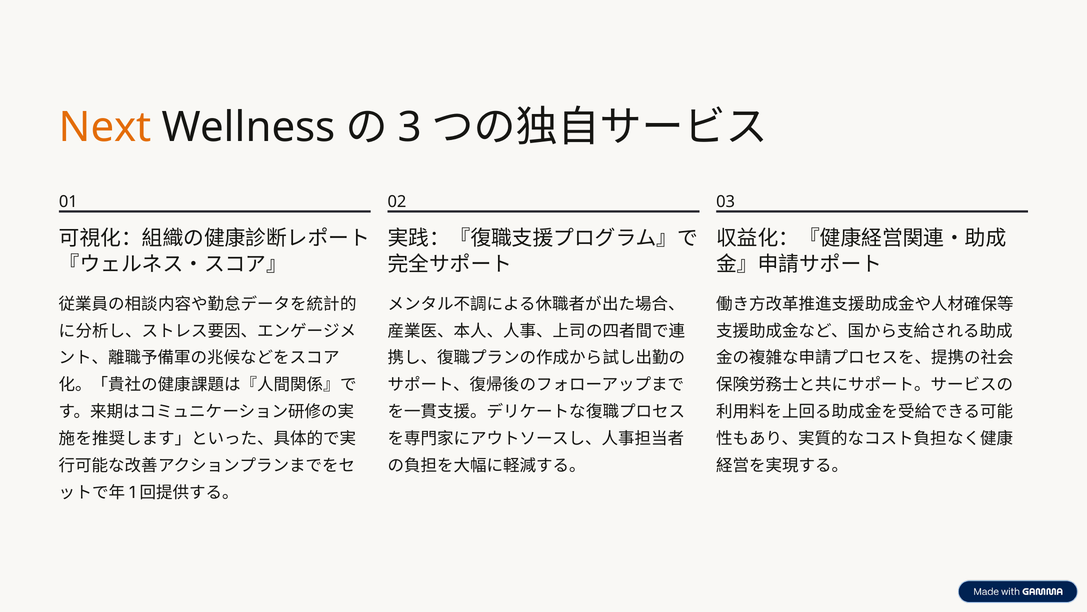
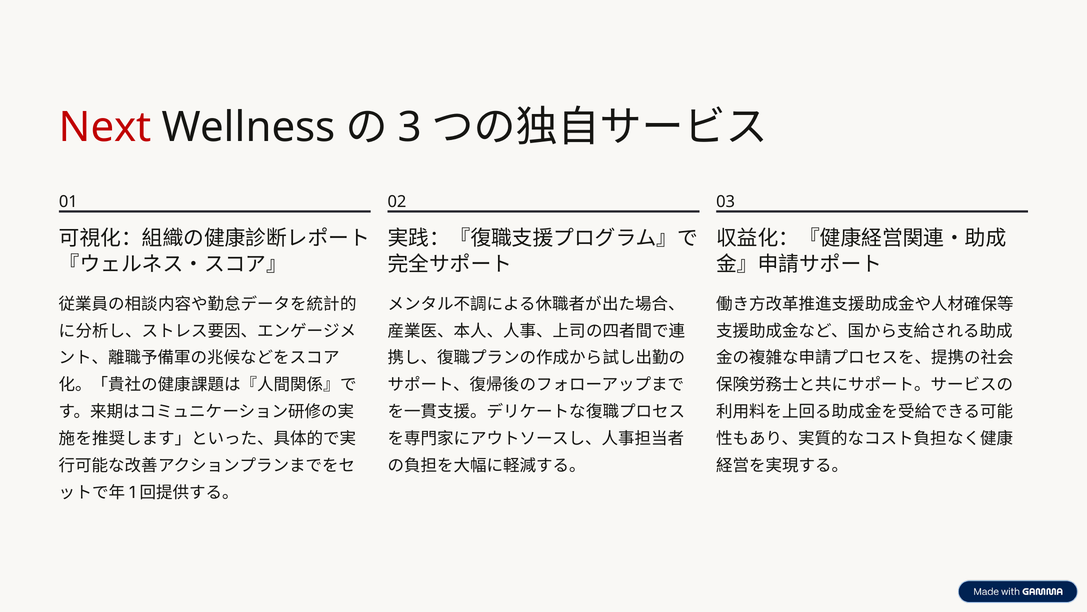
Next colour: orange -> red
